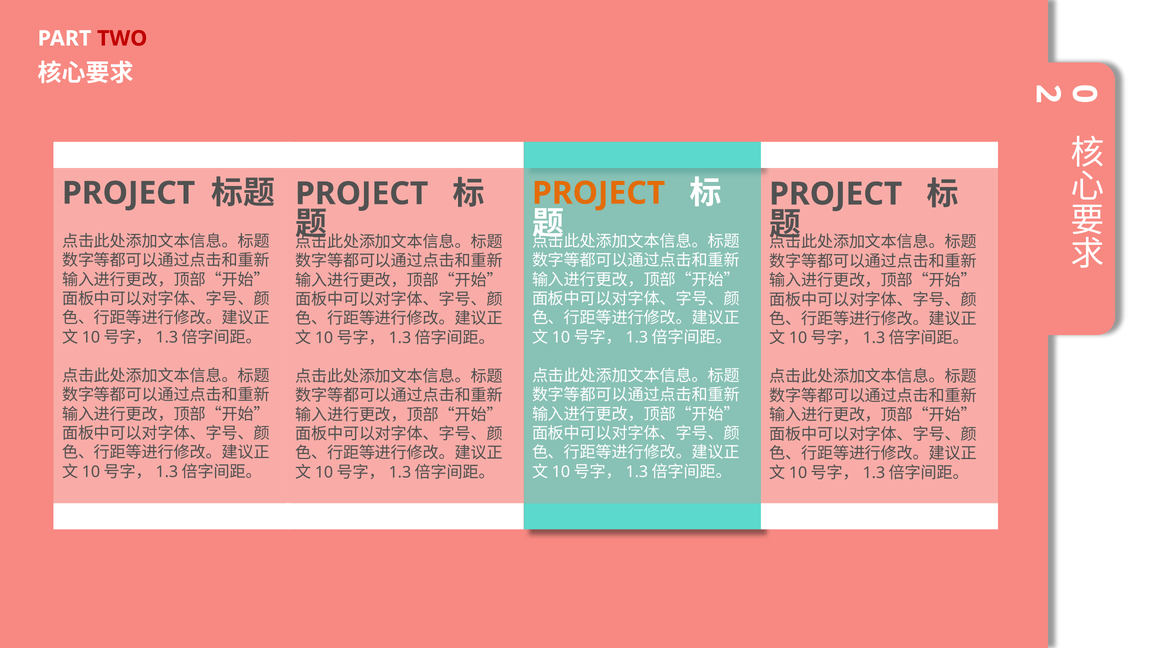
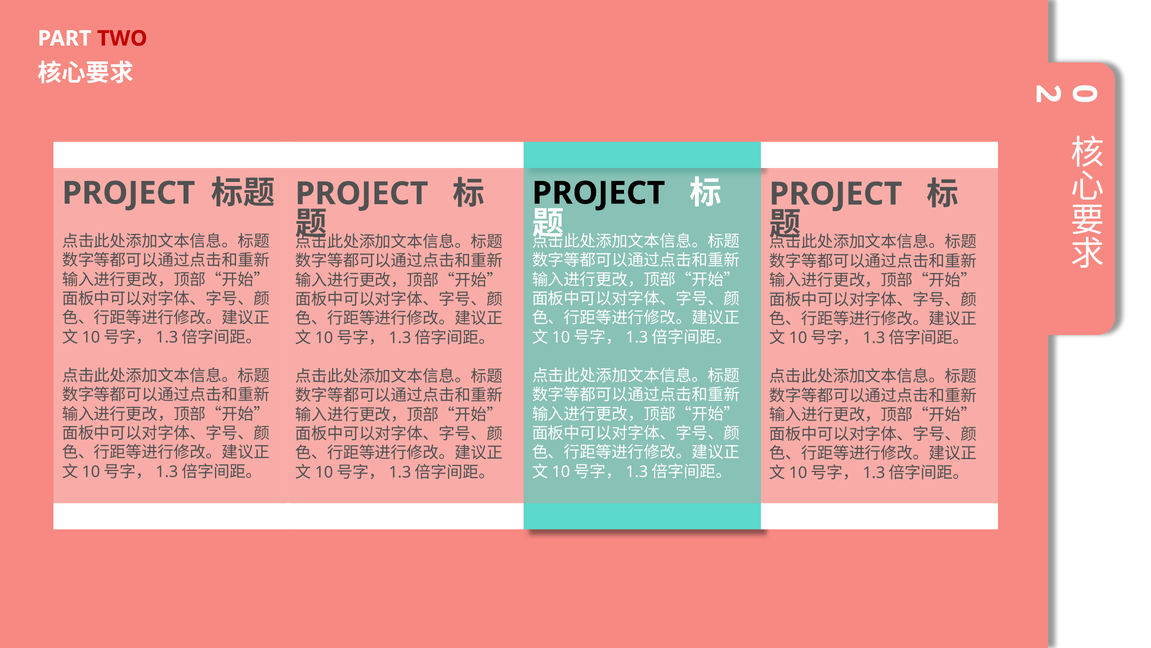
PROJECT at (599, 193) colour: orange -> black
